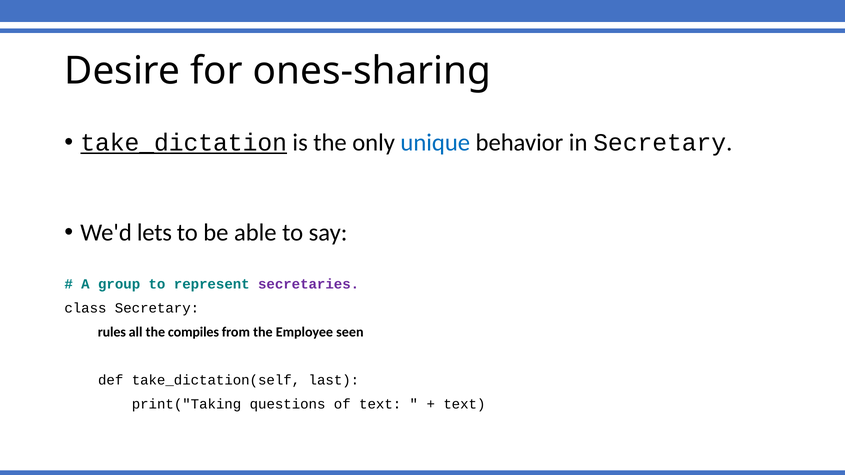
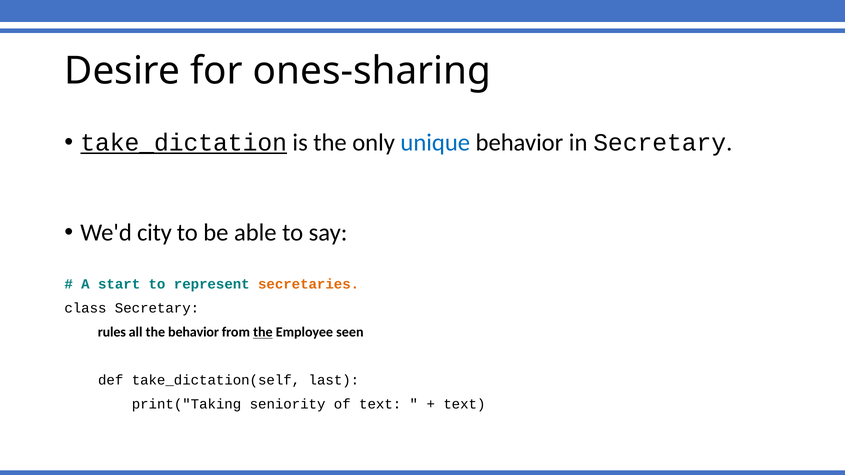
lets: lets -> city
group: group -> start
secretaries colour: purple -> orange
the compiles: compiles -> behavior
the at (263, 332) underline: none -> present
questions: questions -> seniority
